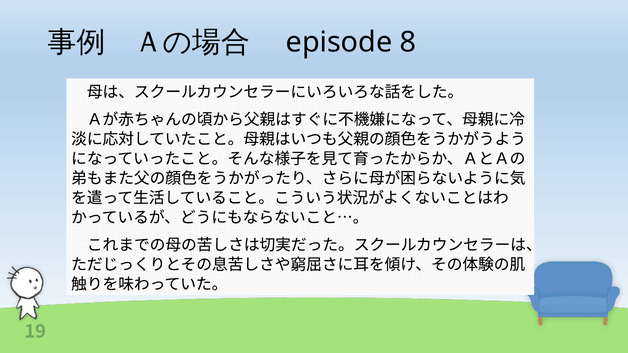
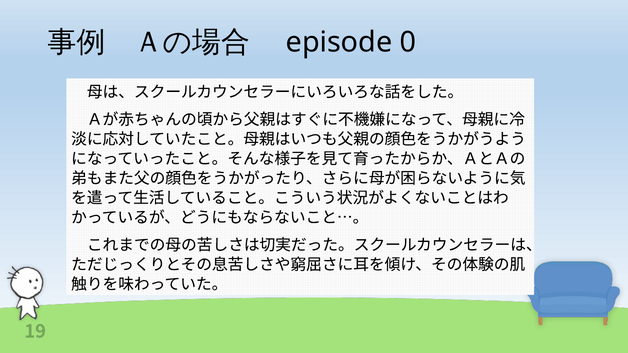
8: 8 -> 0
